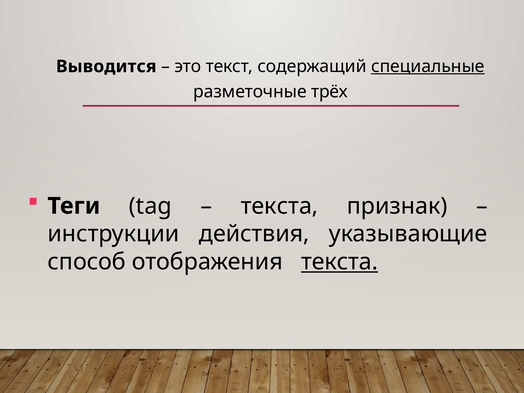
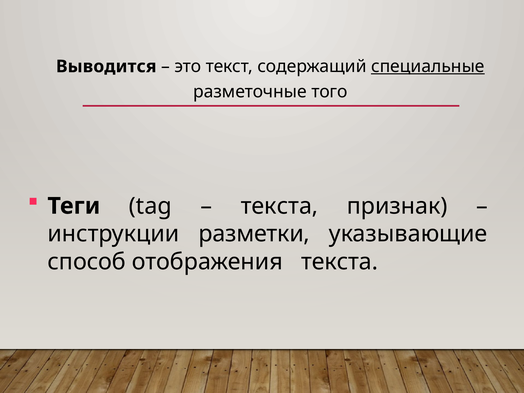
трёх: трёх -> того
действия: действия -> разметки
текста at (340, 262) underline: present -> none
